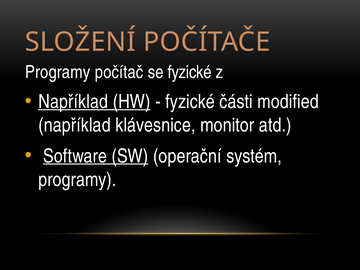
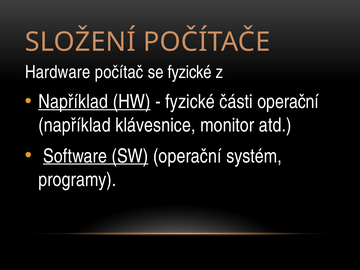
Programy at (58, 72): Programy -> Hardware
části modified: modified -> operační
